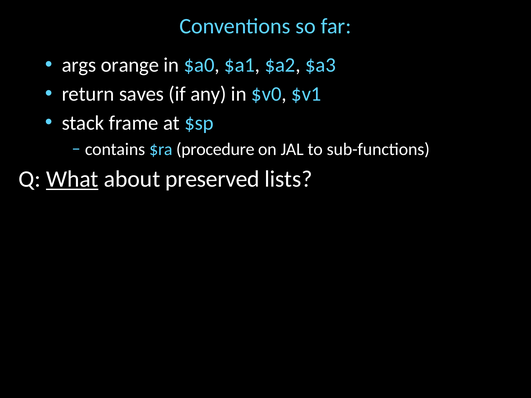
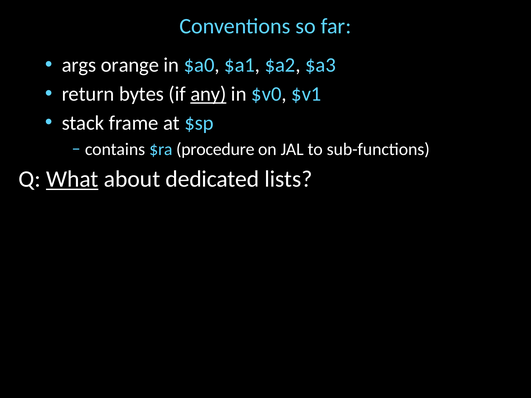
saves: saves -> bytes
any underline: none -> present
preserved: preserved -> dedicated
